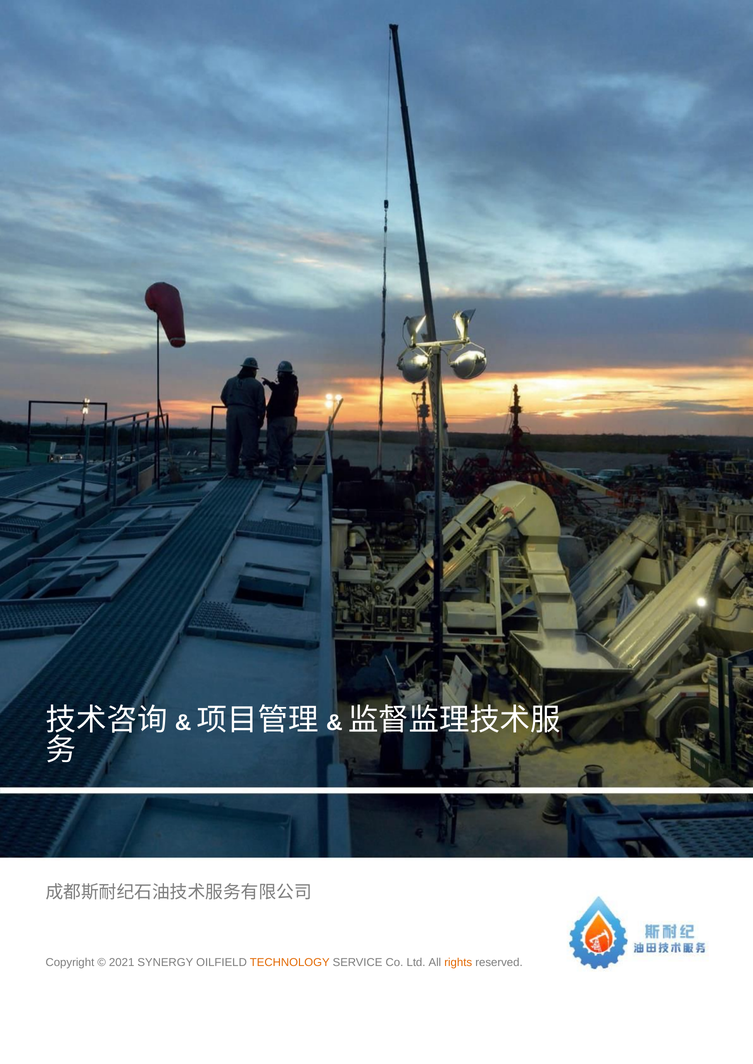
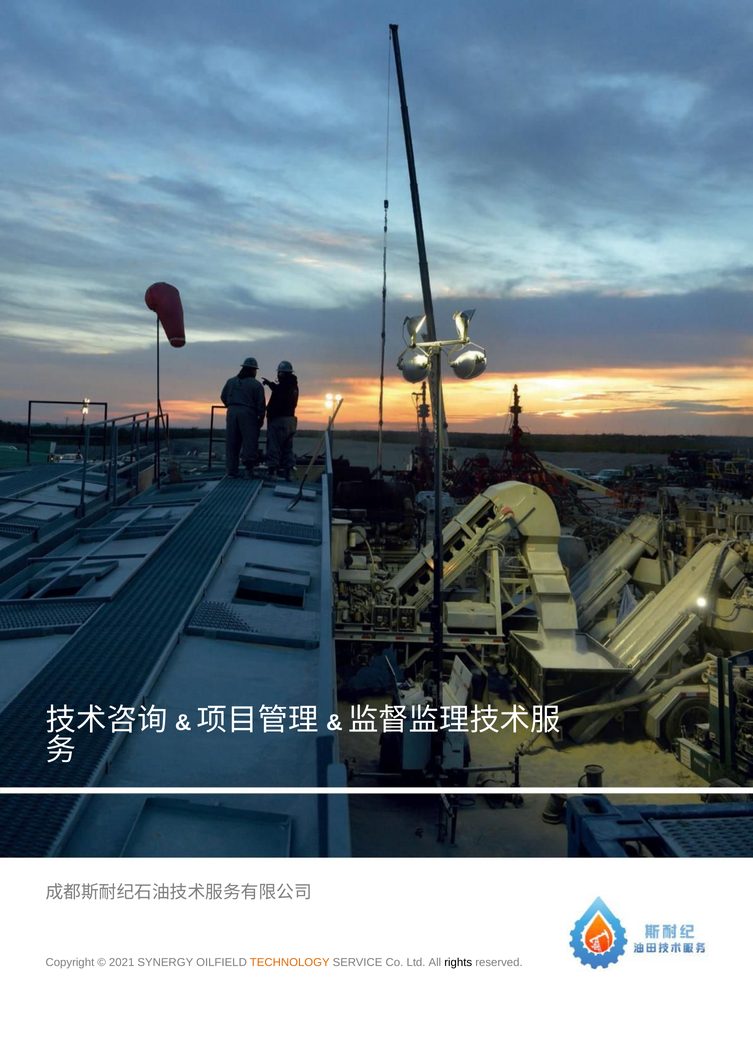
rights colour: orange -> black
